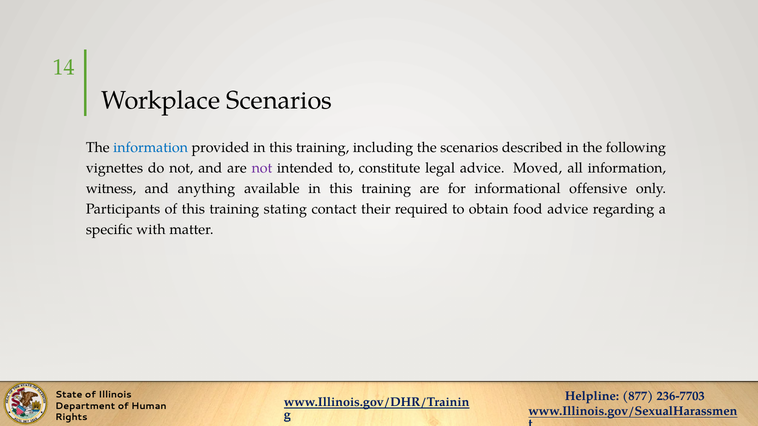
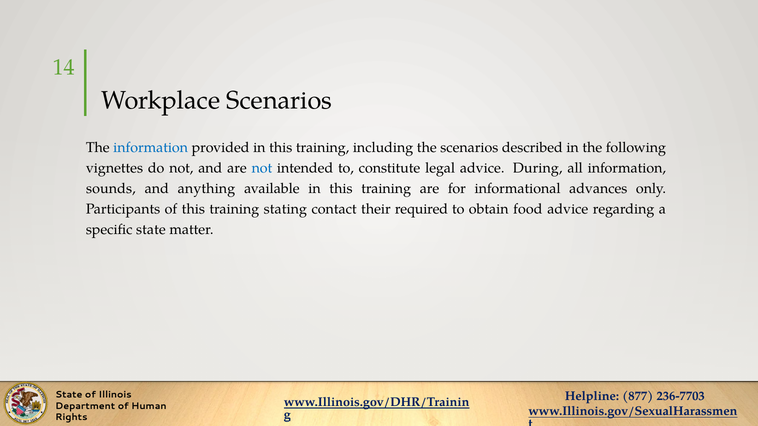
not at (262, 168) colour: purple -> blue
Moved: Moved -> During
witness: witness -> sounds
offensive: offensive -> advances
specific with: with -> state
